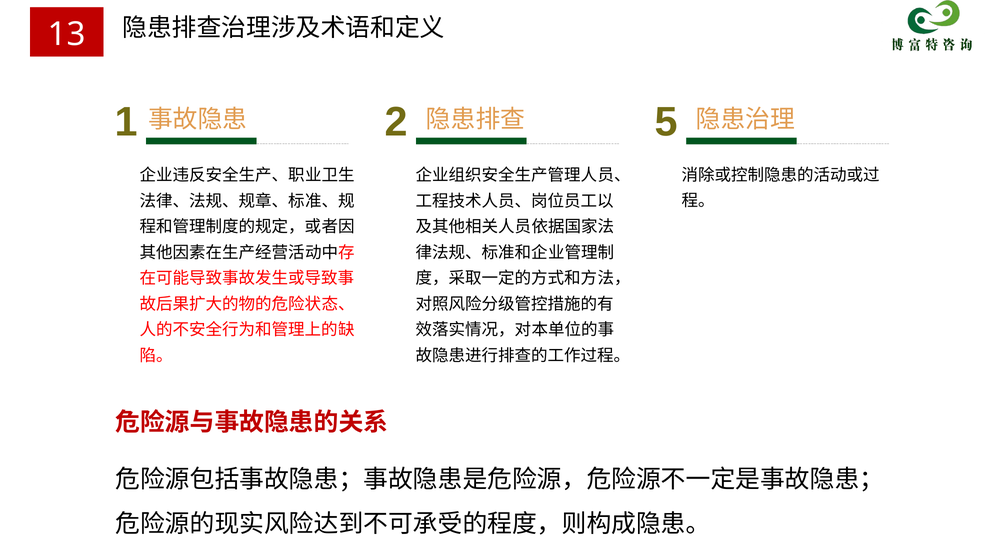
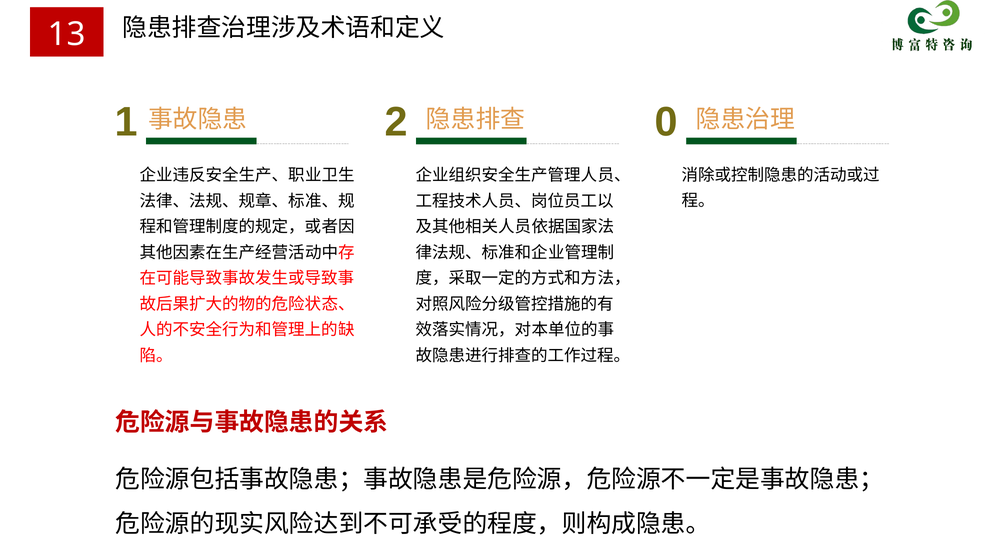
5: 5 -> 0
